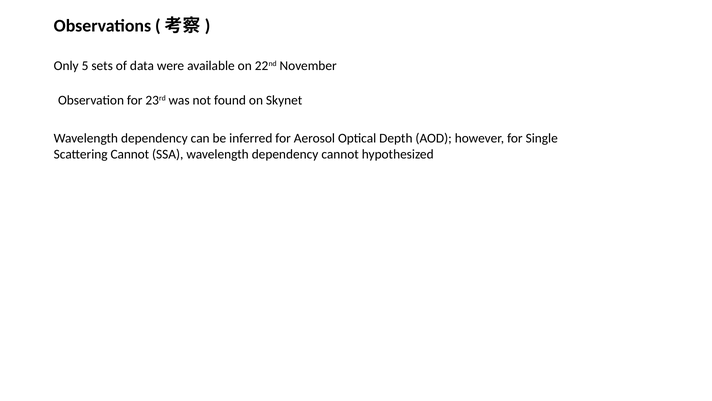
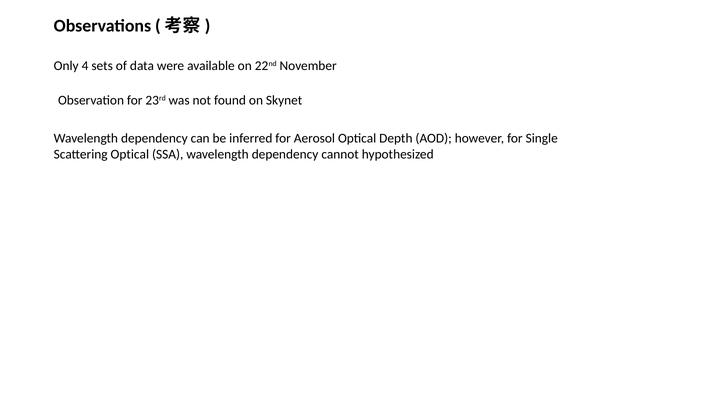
5: 5 -> 4
Scattering Cannot: Cannot -> Optical
